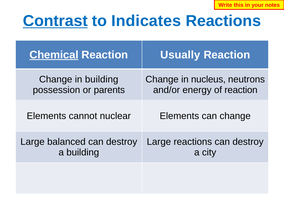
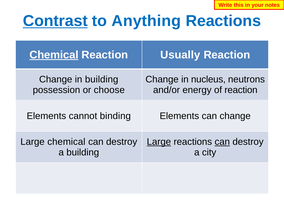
Indicates: Indicates -> Anything
parents: parents -> choose
nuclear: nuclear -> binding
Large balanced: balanced -> chemical
Large at (159, 142) underline: none -> present
can at (222, 142) underline: none -> present
